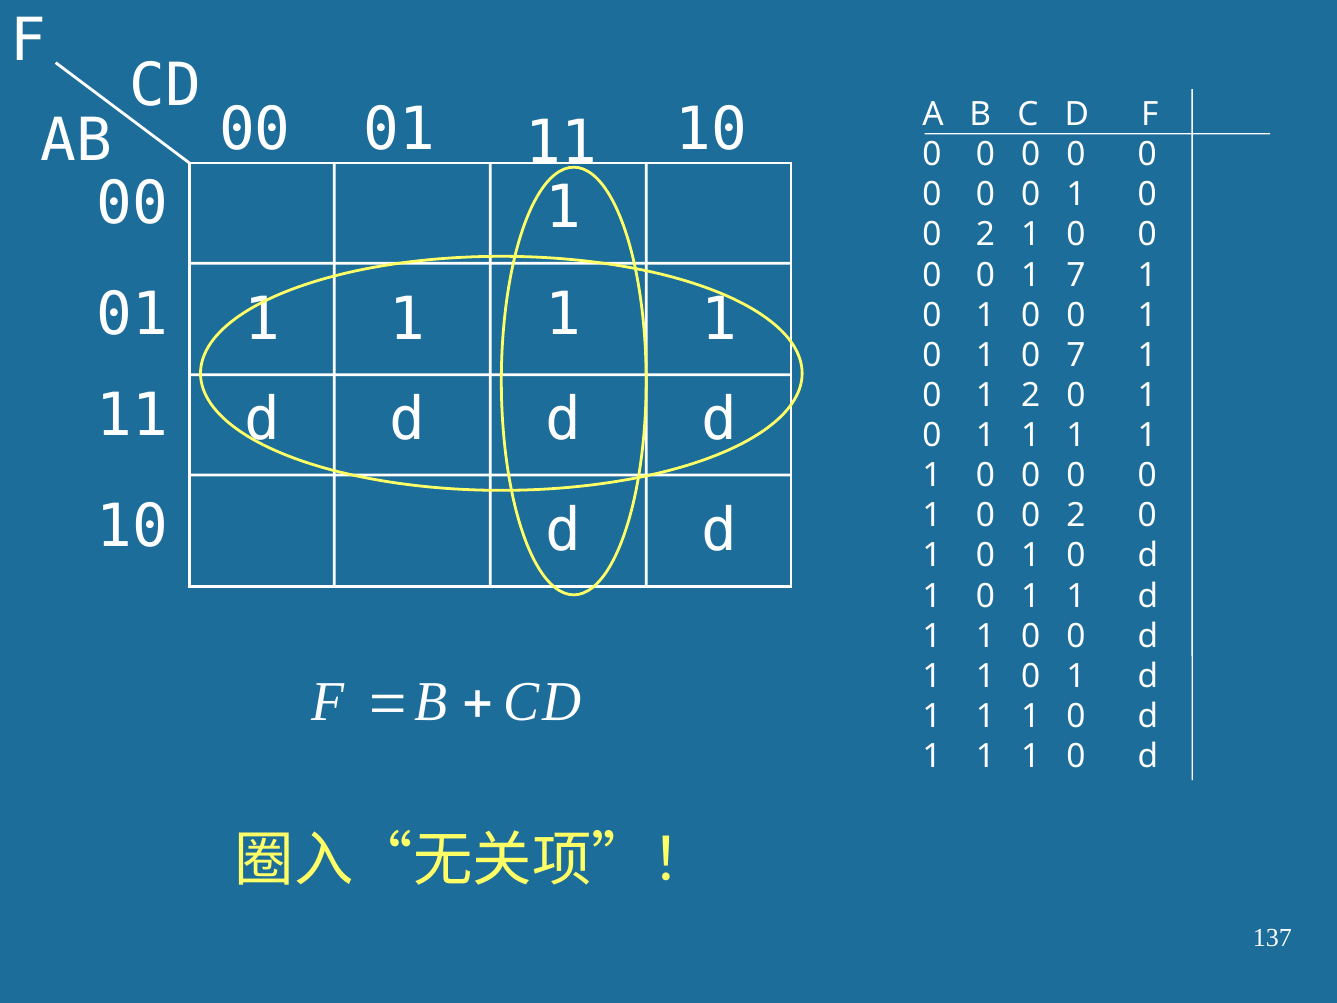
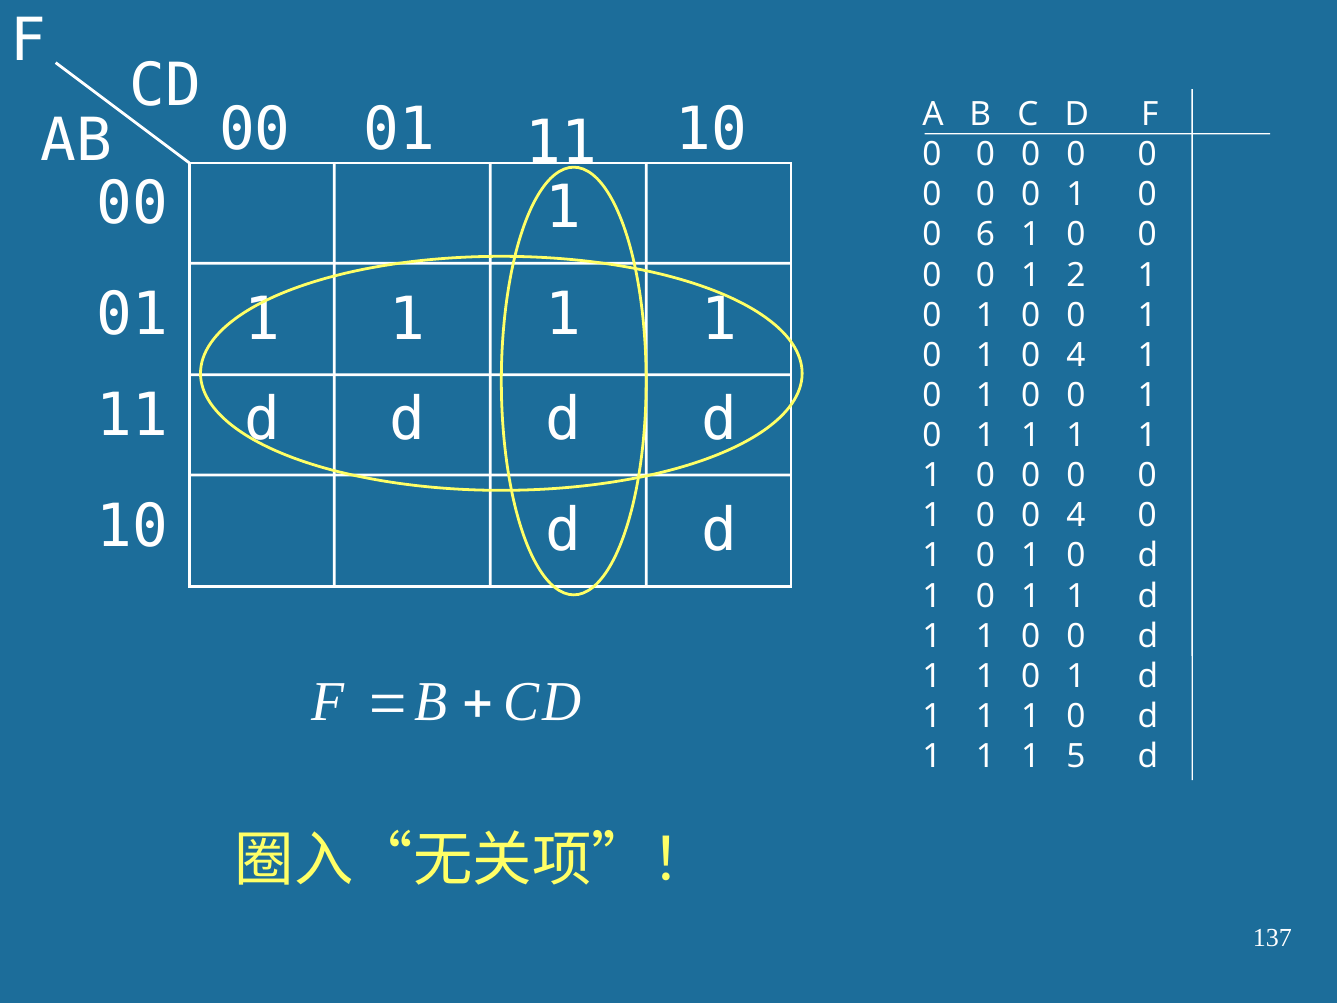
2 at (986, 235): 2 -> 6
1 7: 7 -> 2
1 0 7: 7 -> 4
2 at (1031, 395): 2 -> 0
2 at (1076, 516): 2 -> 4
0 at (1076, 756): 0 -> 5
